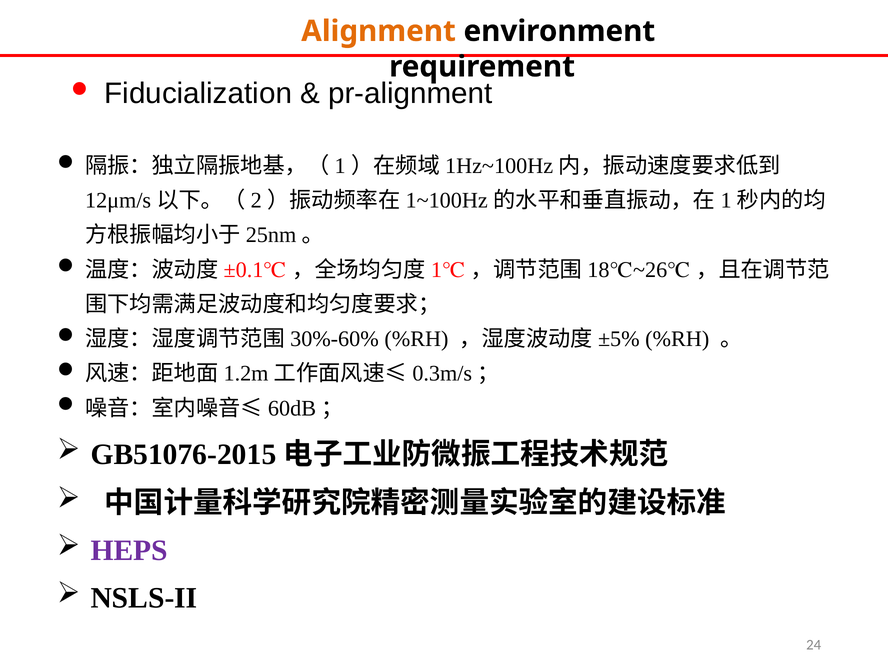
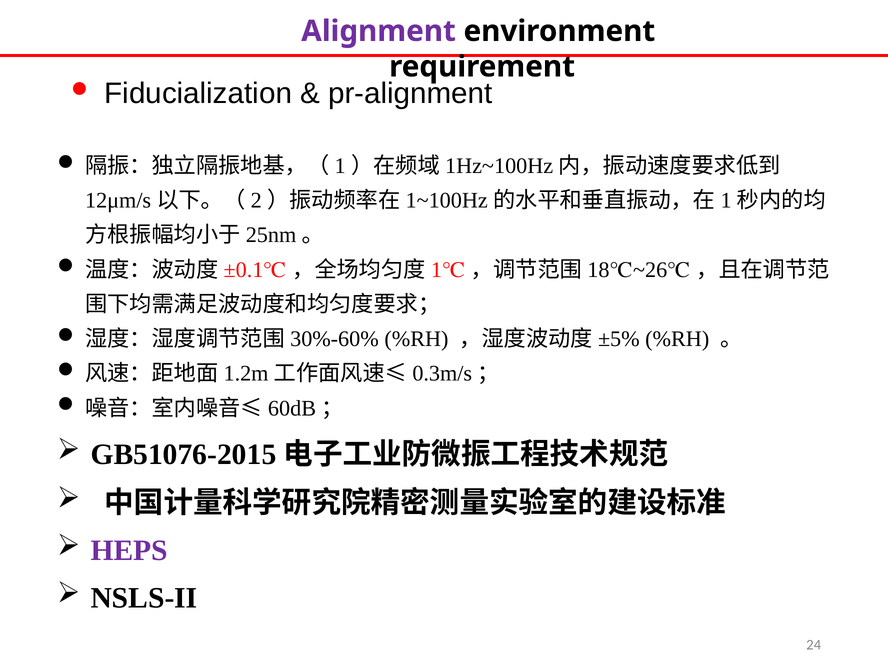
Alignment colour: orange -> purple
